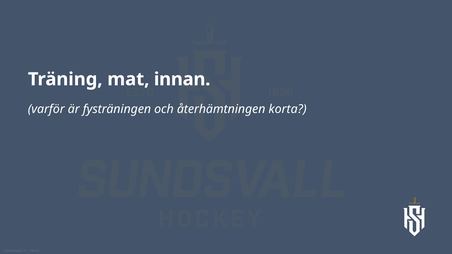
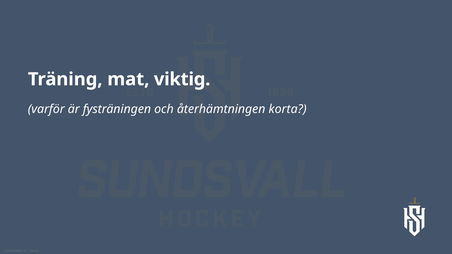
innan: innan -> viktig
